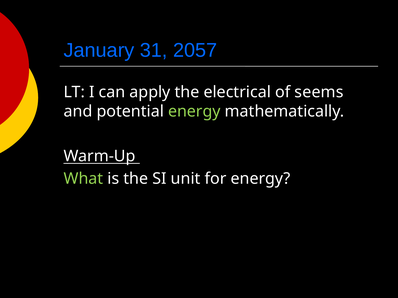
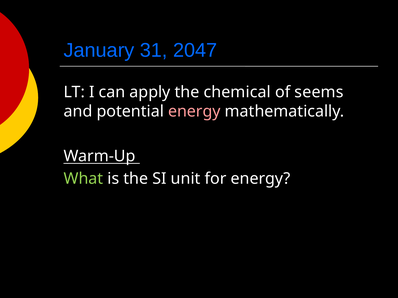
2057: 2057 -> 2047
electrical: electrical -> chemical
energy at (194, 112) colour: light green -> pink
